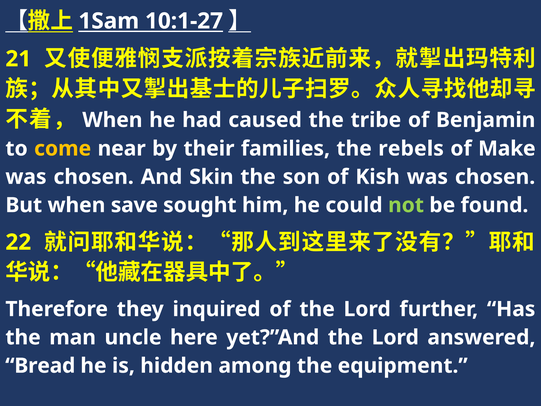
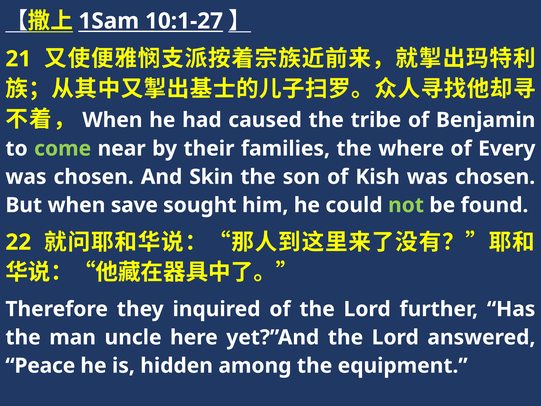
come colour: yellow -> light green
rebels: rebels -> where
Make: Make -> Every
Bread: Bread -> Peace
